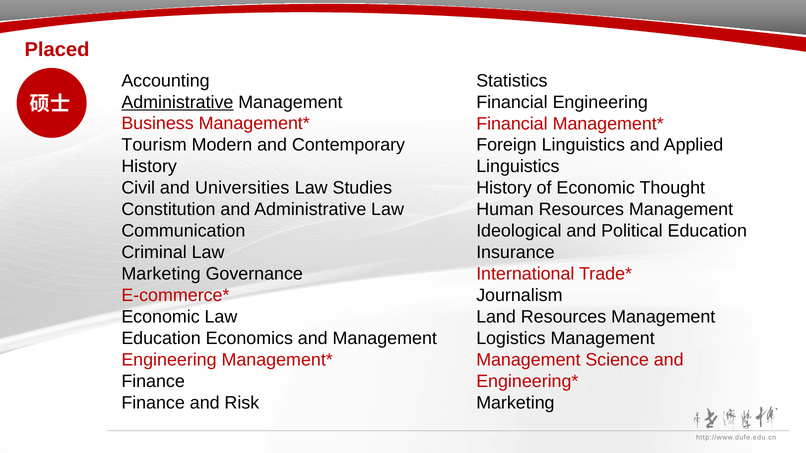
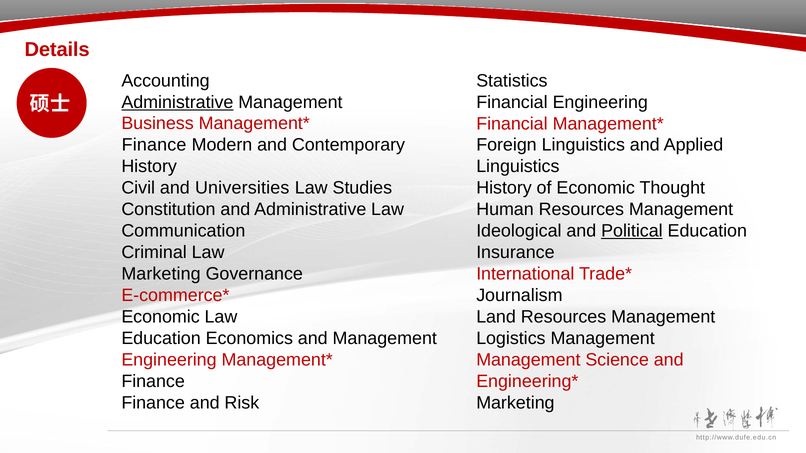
Placed: Placed -> Details
Tourism at (154, 145): Tourism -> Finance
Political underline: none -> present
